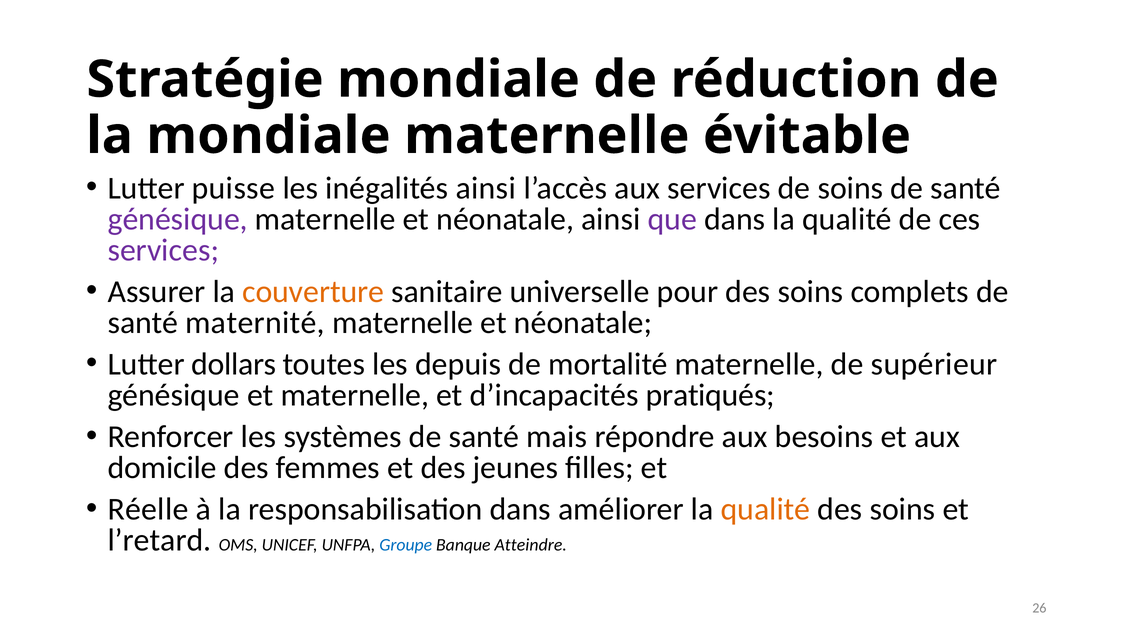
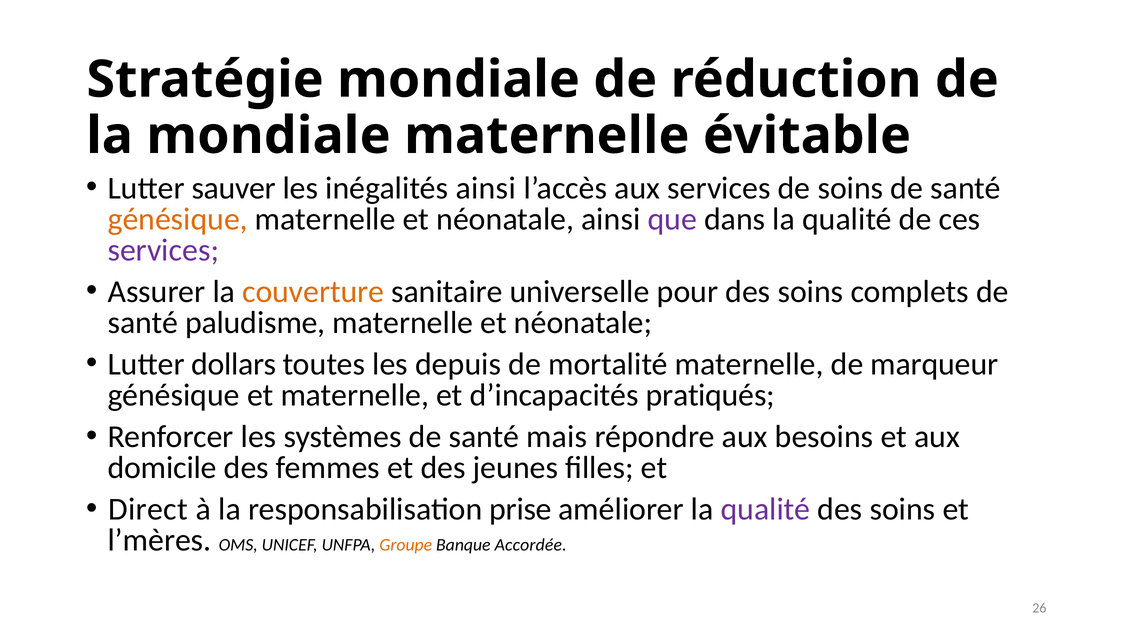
puisse: puisse -> sauver
génésique at (178, 219) colour: purple -> orange
maternité: maternité -> paludisme
supérieur: supérieur -> marqueur
Réelle: Réelle -> Direct
responsabilisation dans: dans -> prise
qualité at (765, 510) colour: orange -> purple
l’retard: l’retard -> l’mères
Groupe colour: blue -> orange
Atteindre: Atteindre -> Accordée
